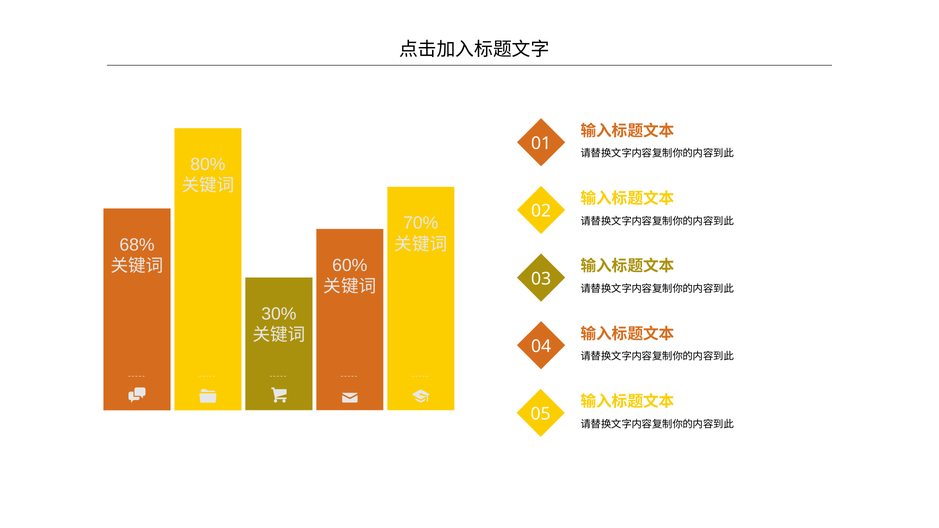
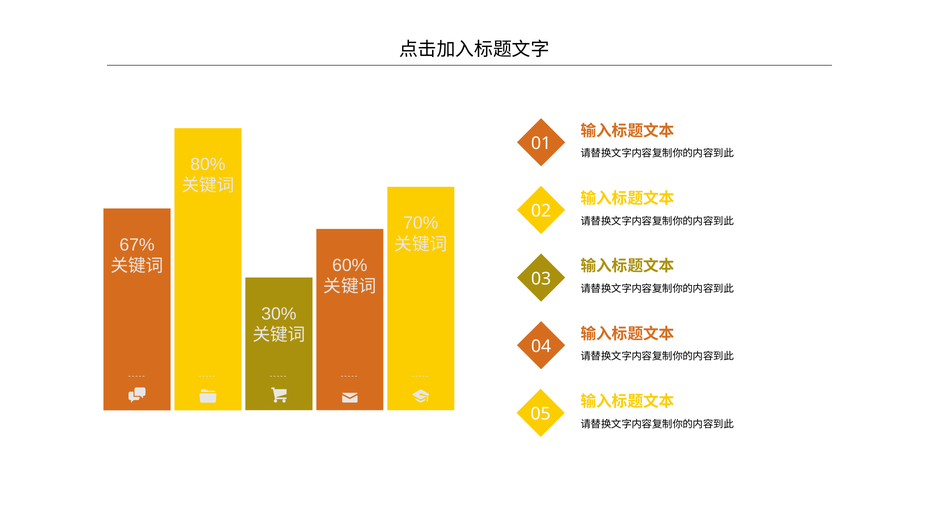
68%: 68% -> 67%
